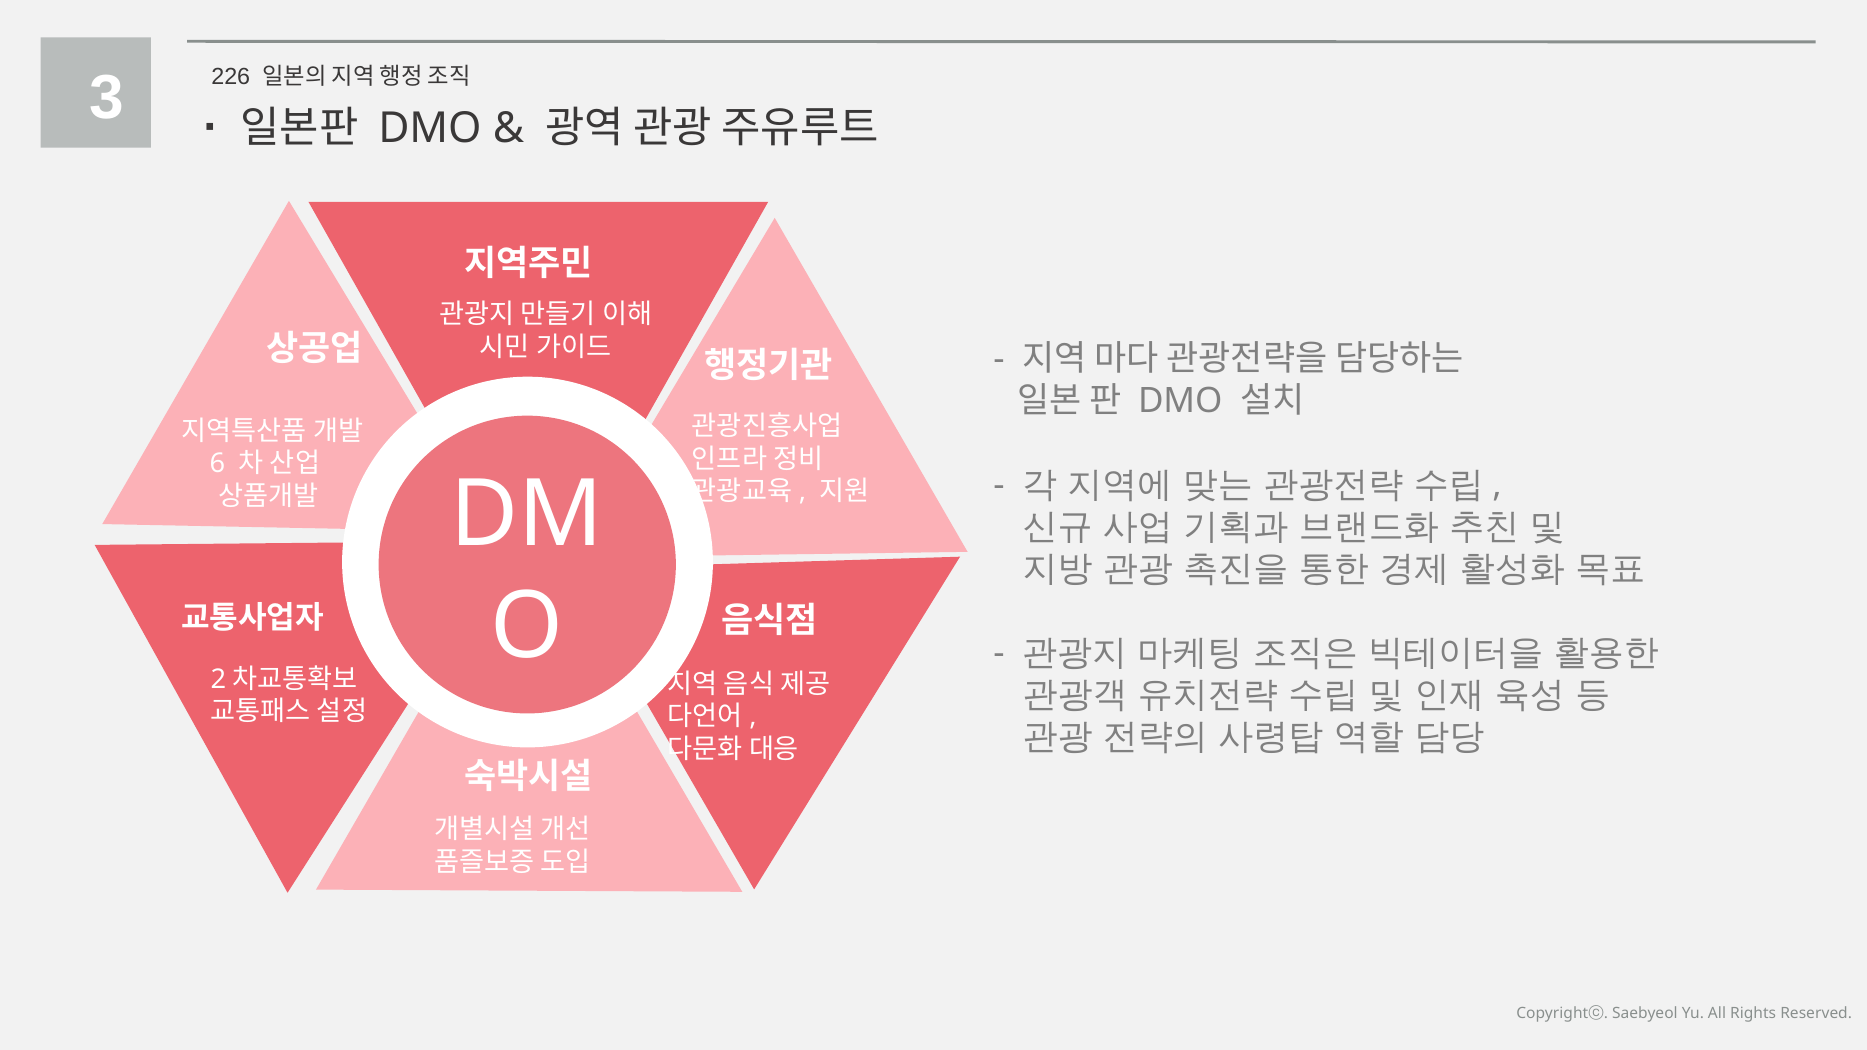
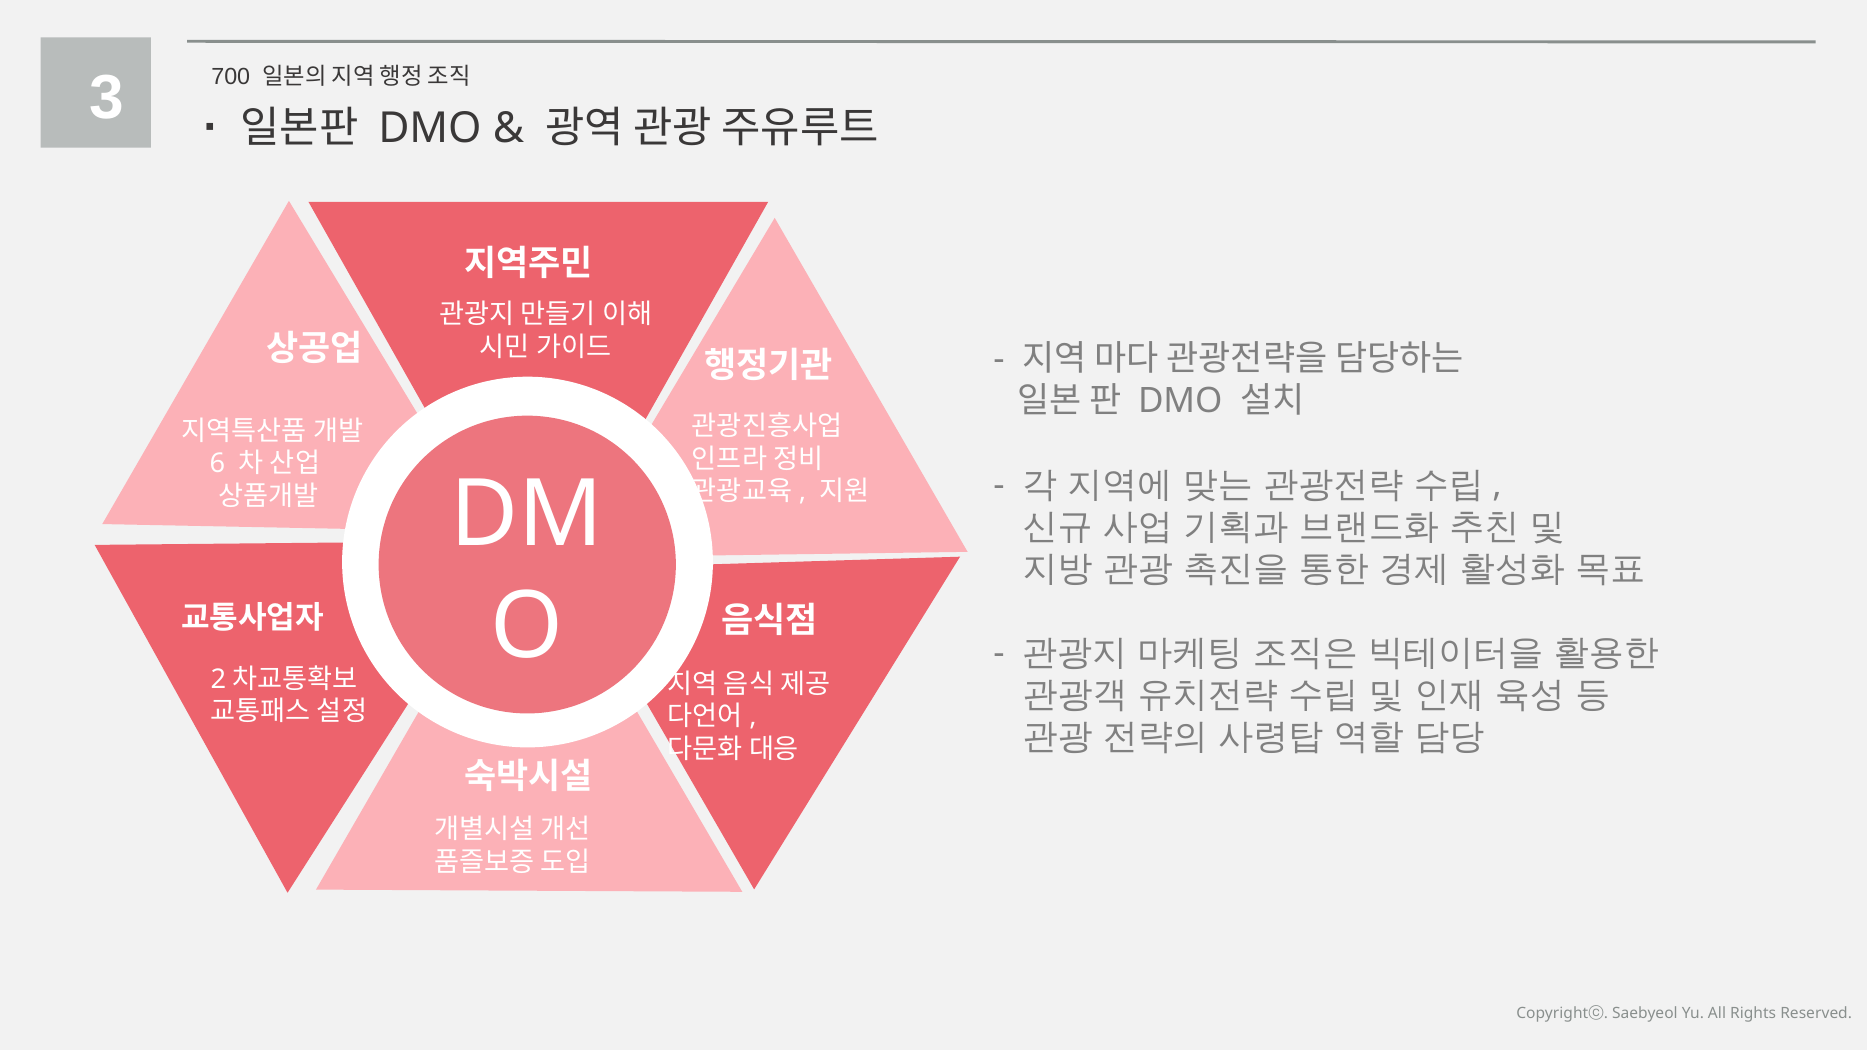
226: 226 -> 700
